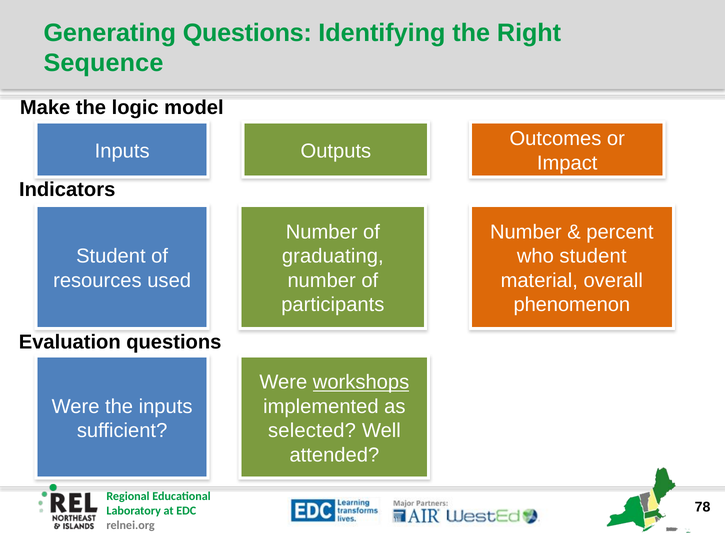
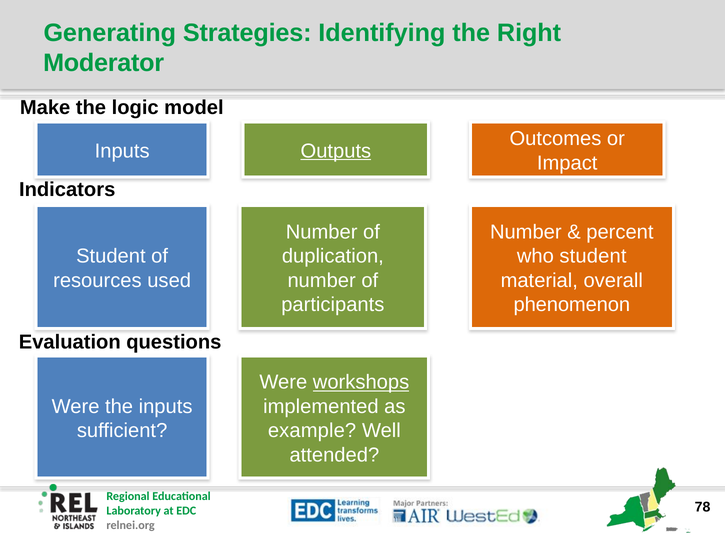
Generating Questions: Questions -> Strategies
Sequence: Sequence -> Moderator
Outputs underline: none -> present
graduating: graduating -> duplication
selected: selected -> example
